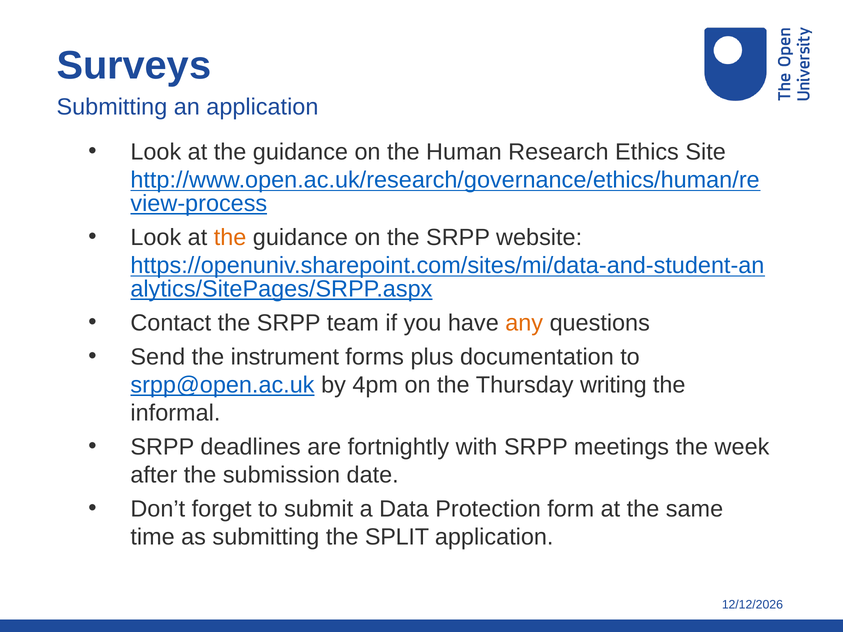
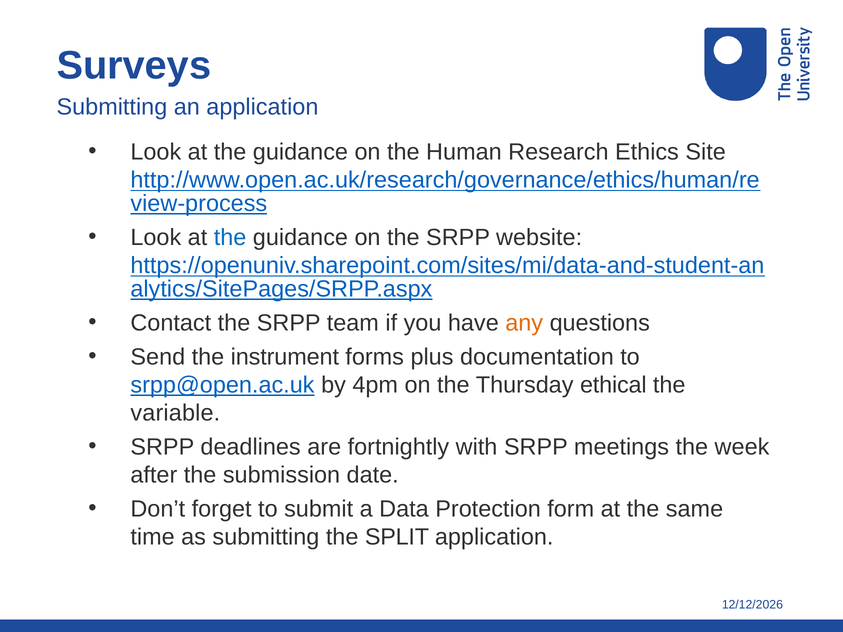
the at (230, 238) colour: orange -> blue
writing: writing -> ethical
informal: informal -> variable
